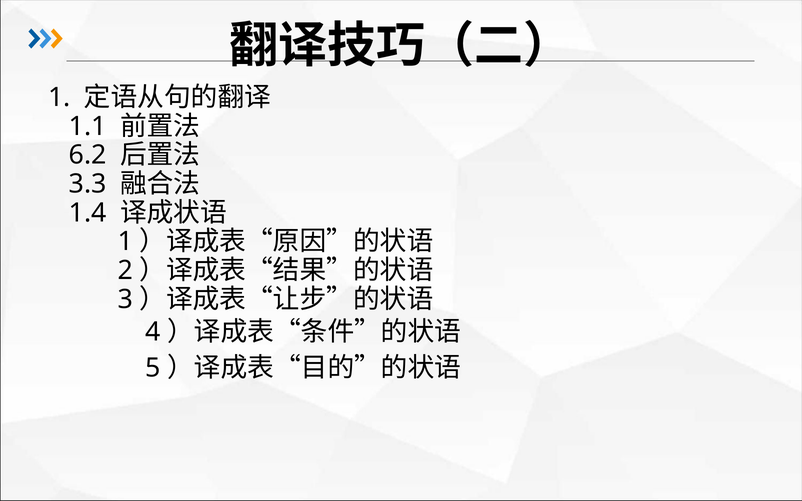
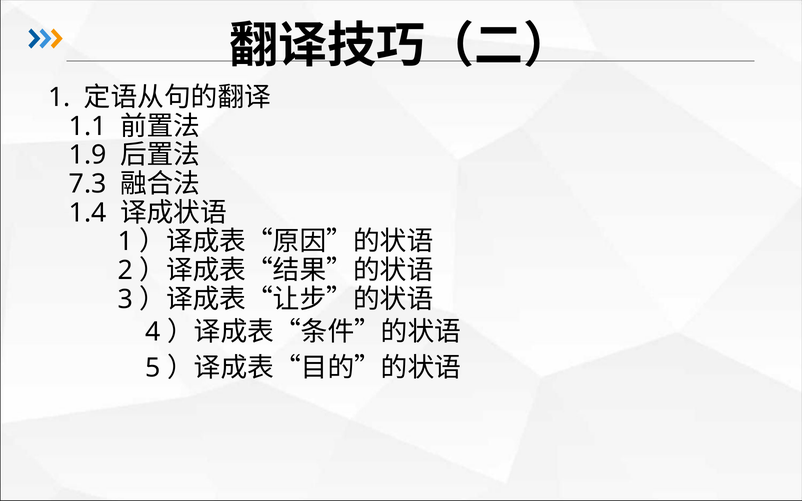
6.2: 6.2 -> 1.9
3.3: 3.3 -> 7.3
